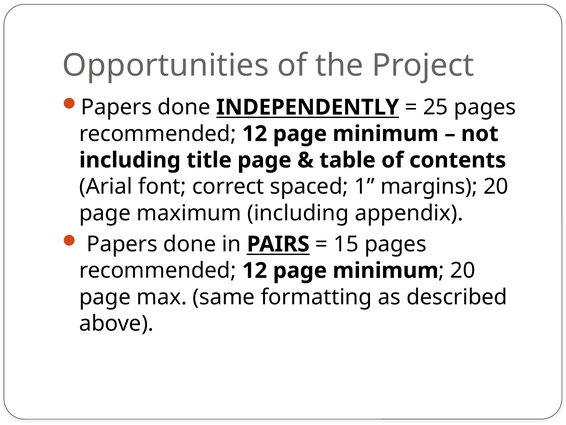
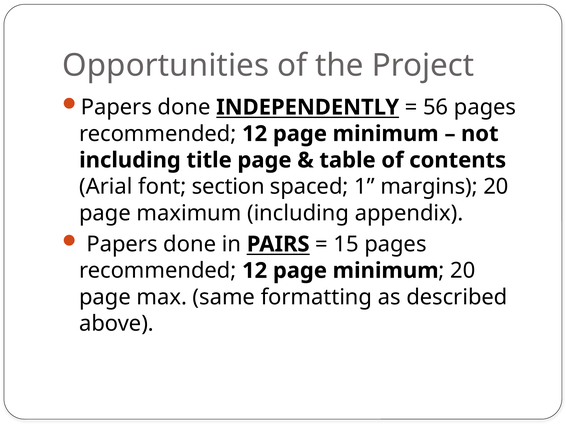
25: 25 -> 56
correct: correct -> section
